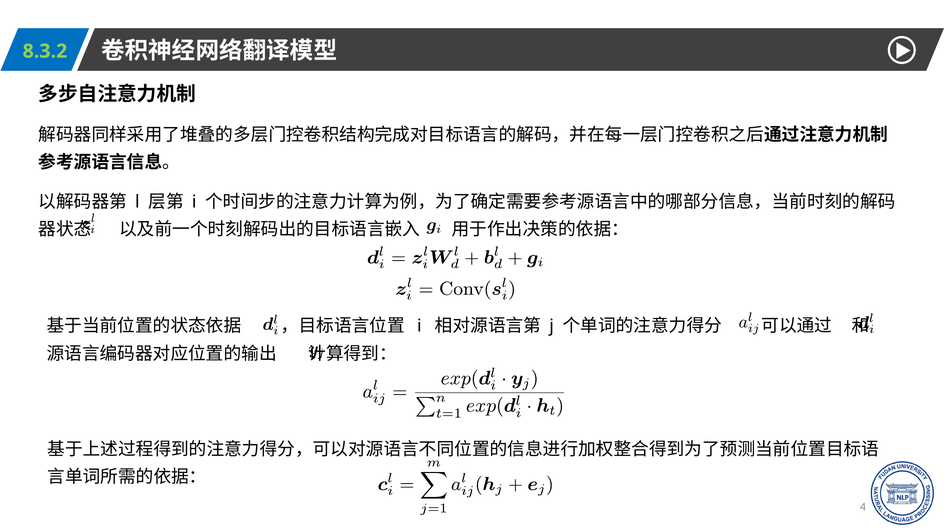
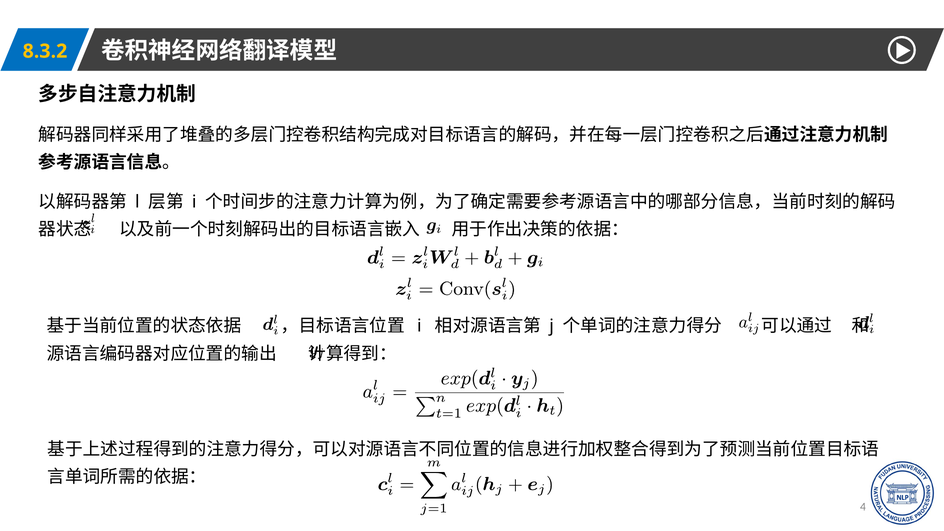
8.3.2 colour: light green -> yellow
